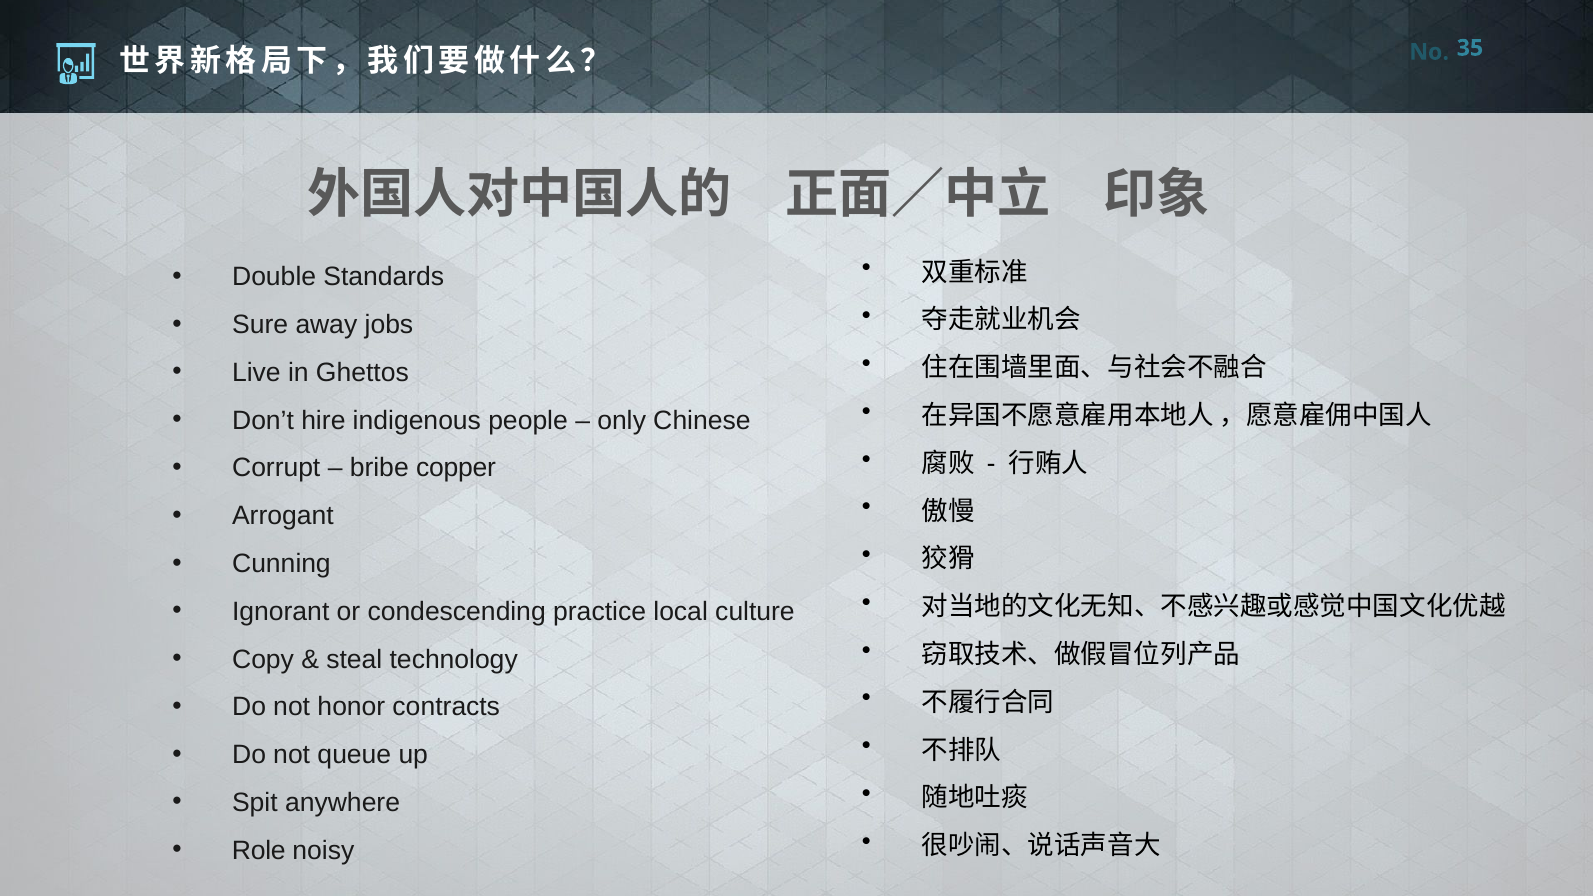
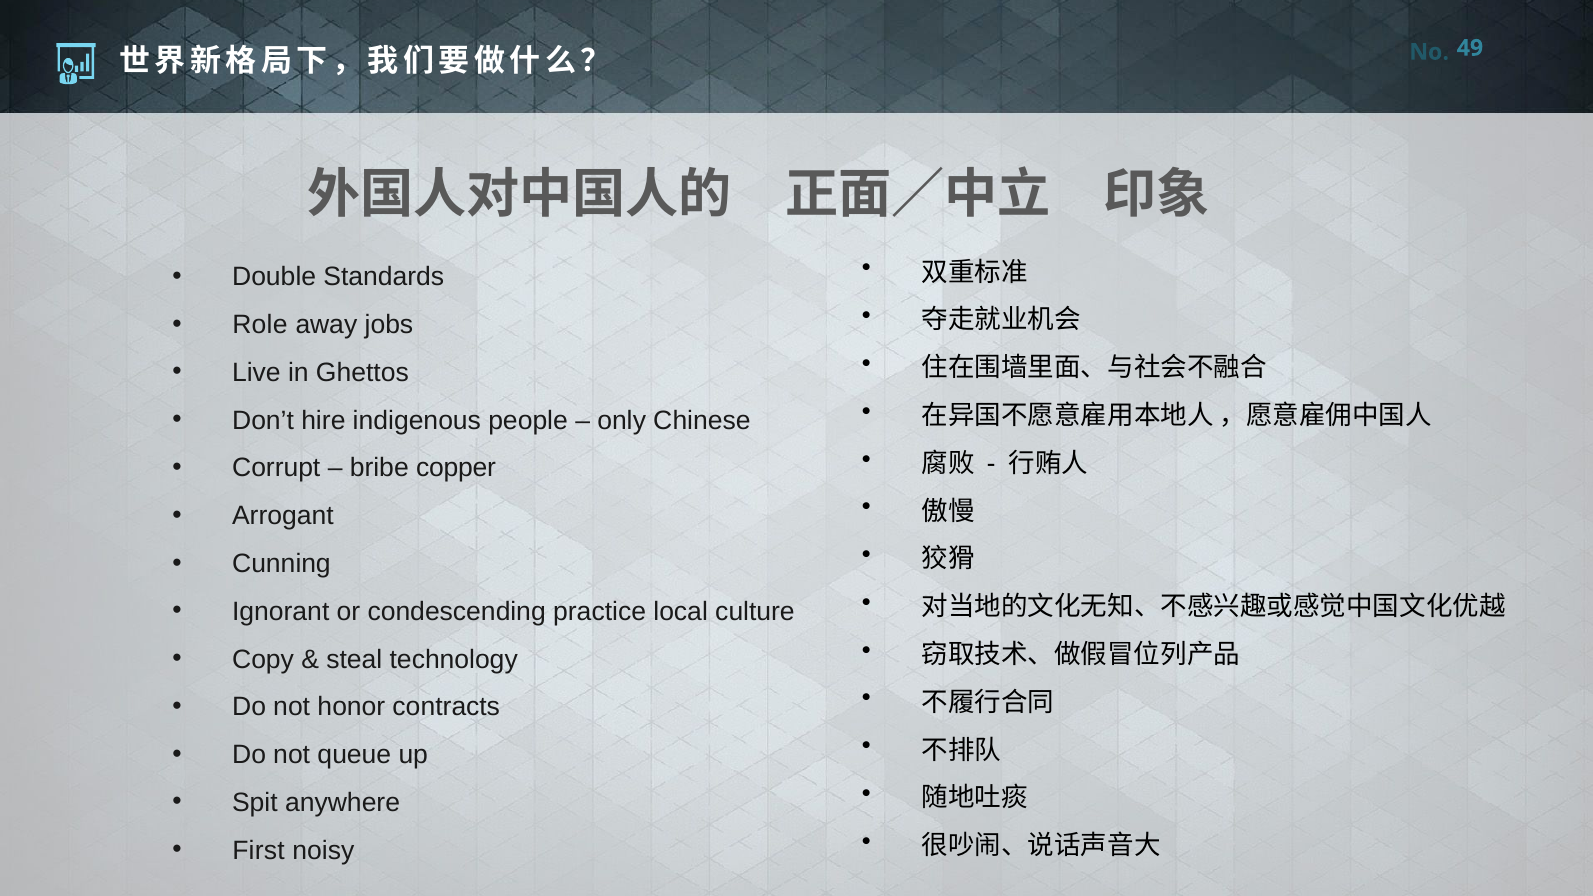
35: 35 -> 49
Sure: Sure -> Role
Role: Role -> First
